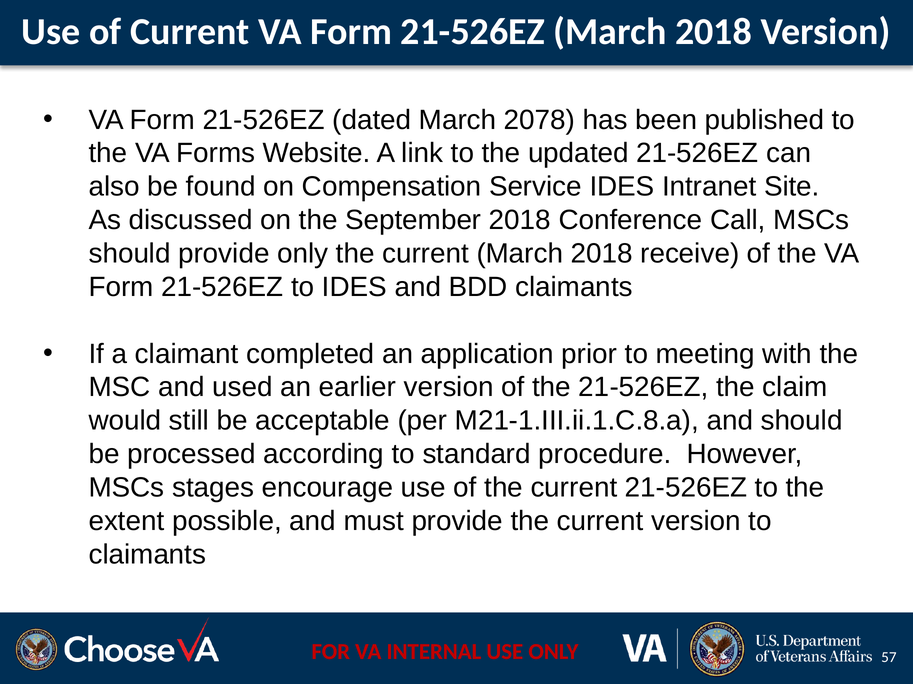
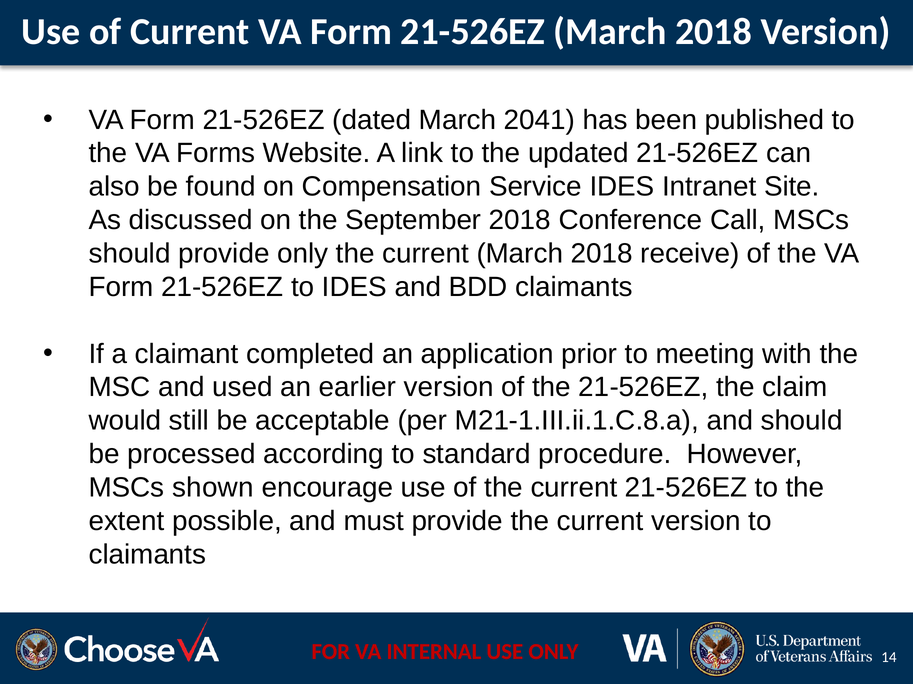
2078: 2078 -> 2041
stages: stages -> shown
57: 57 -> 14
